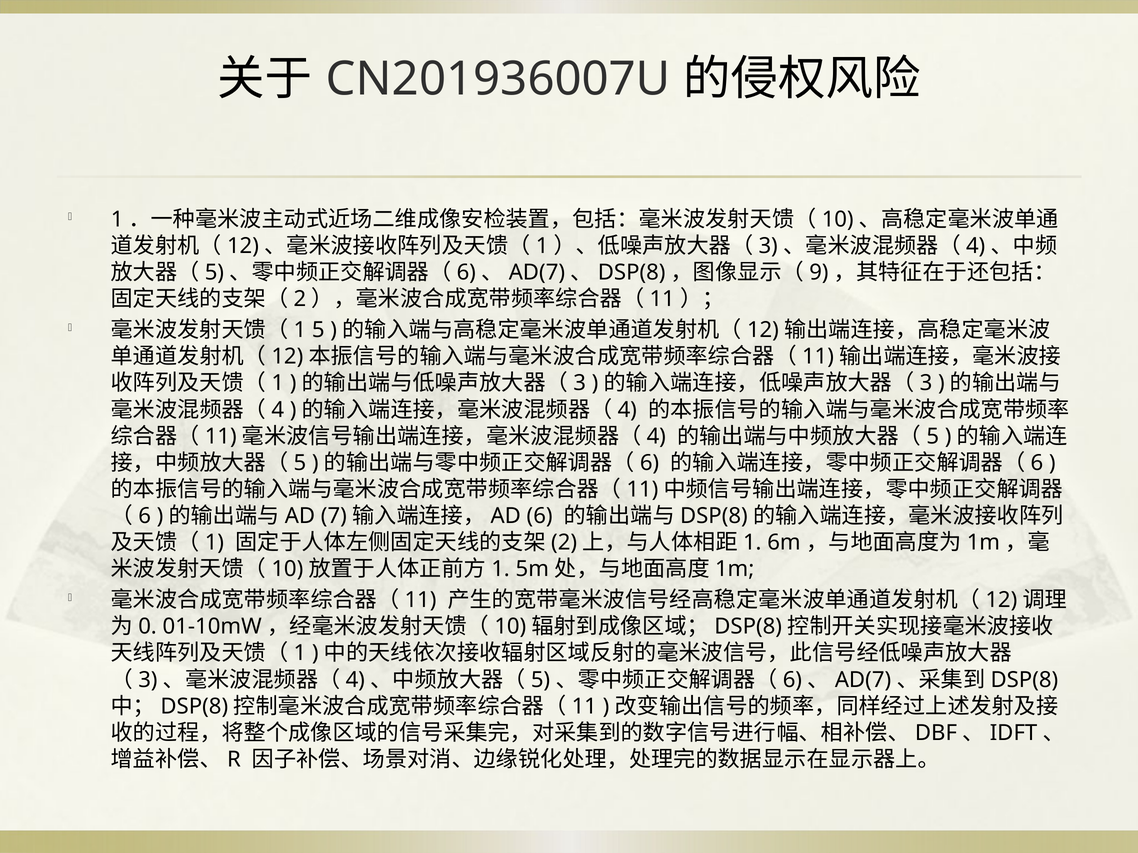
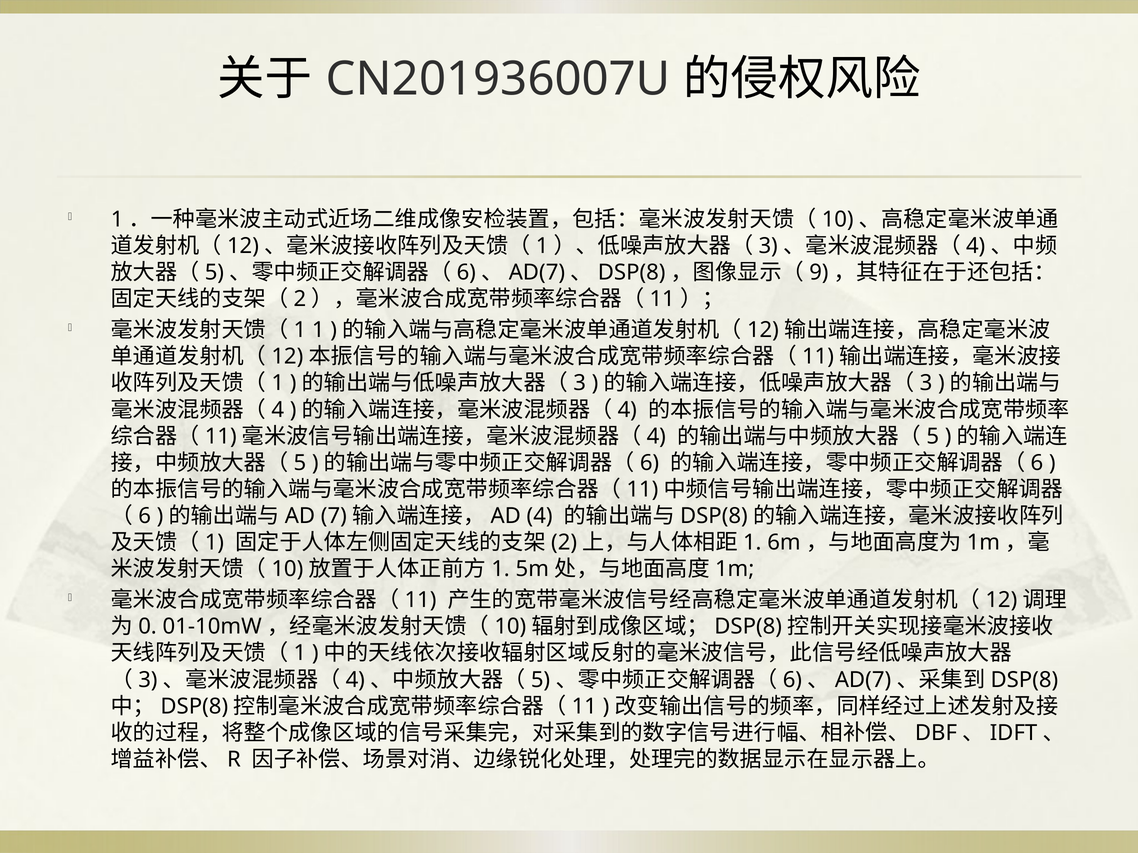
5: 5 -> 1
6: 6 -> 4
